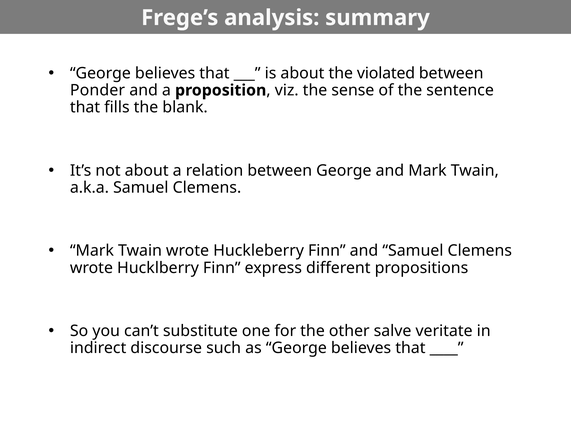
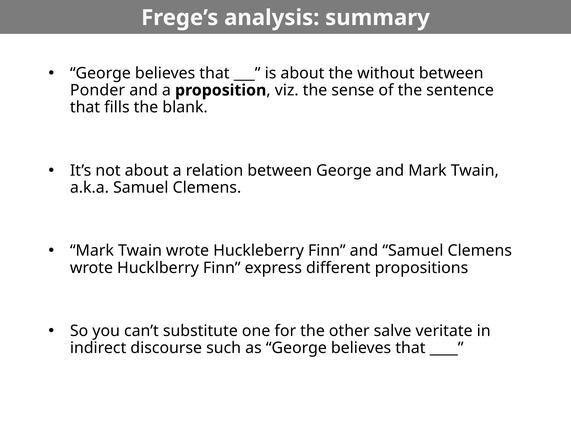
violated: violated -> without
